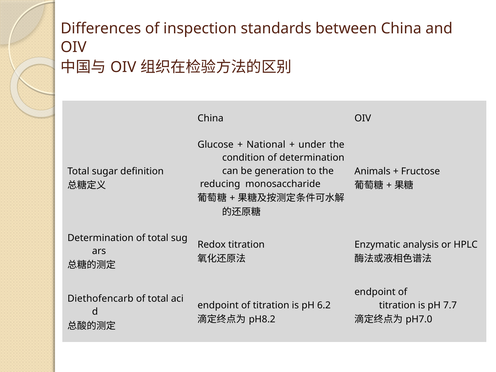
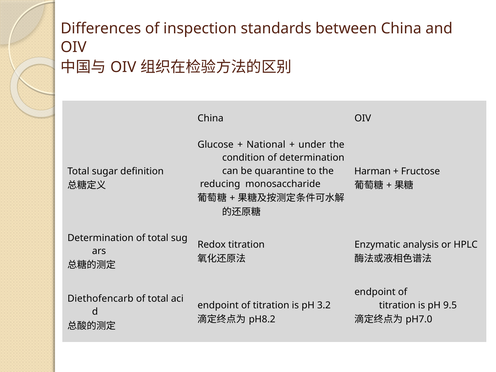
generation: generation -> quarantine
Animals: Animals -> Harman
6.2: 6.2 -> 3.2
7.7: 7.7 -> 9.5
